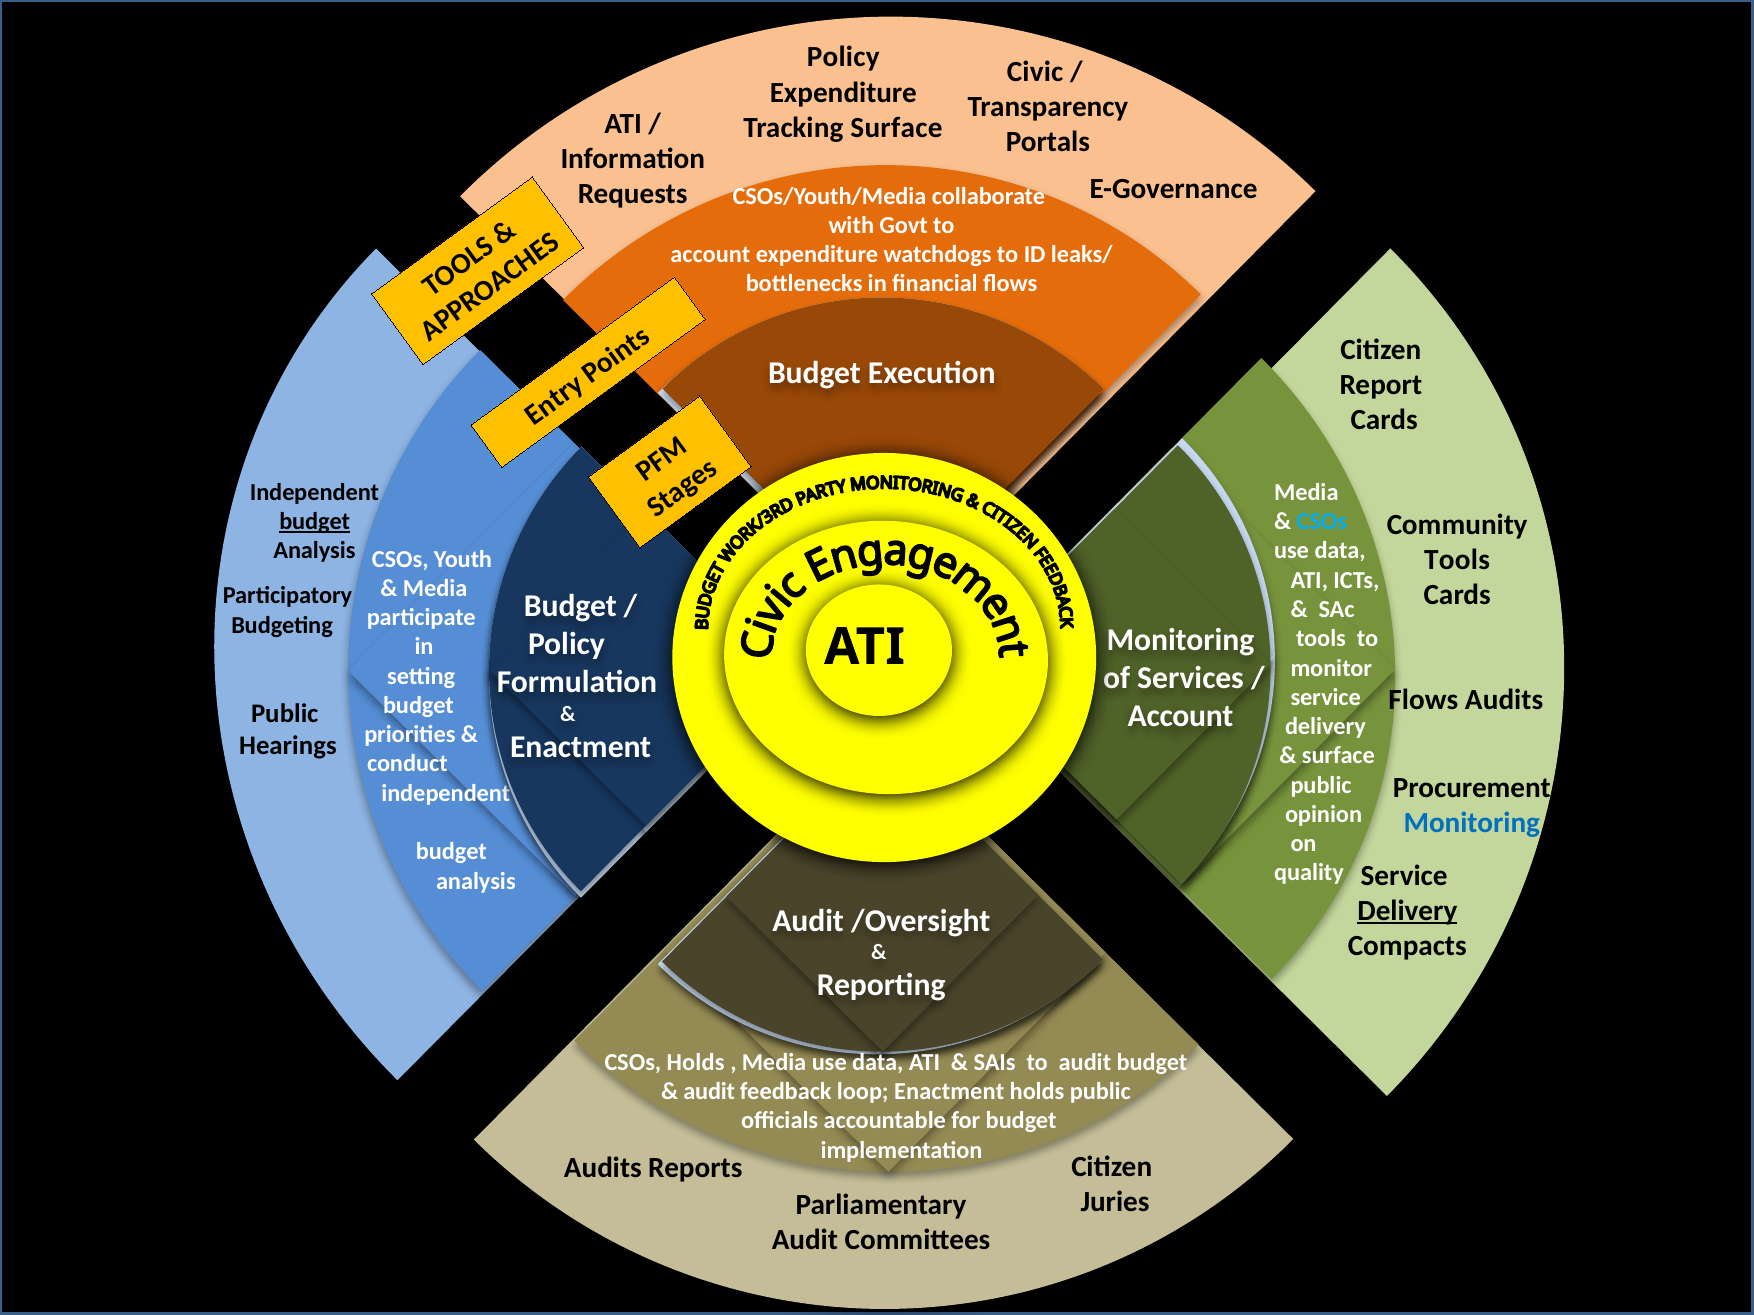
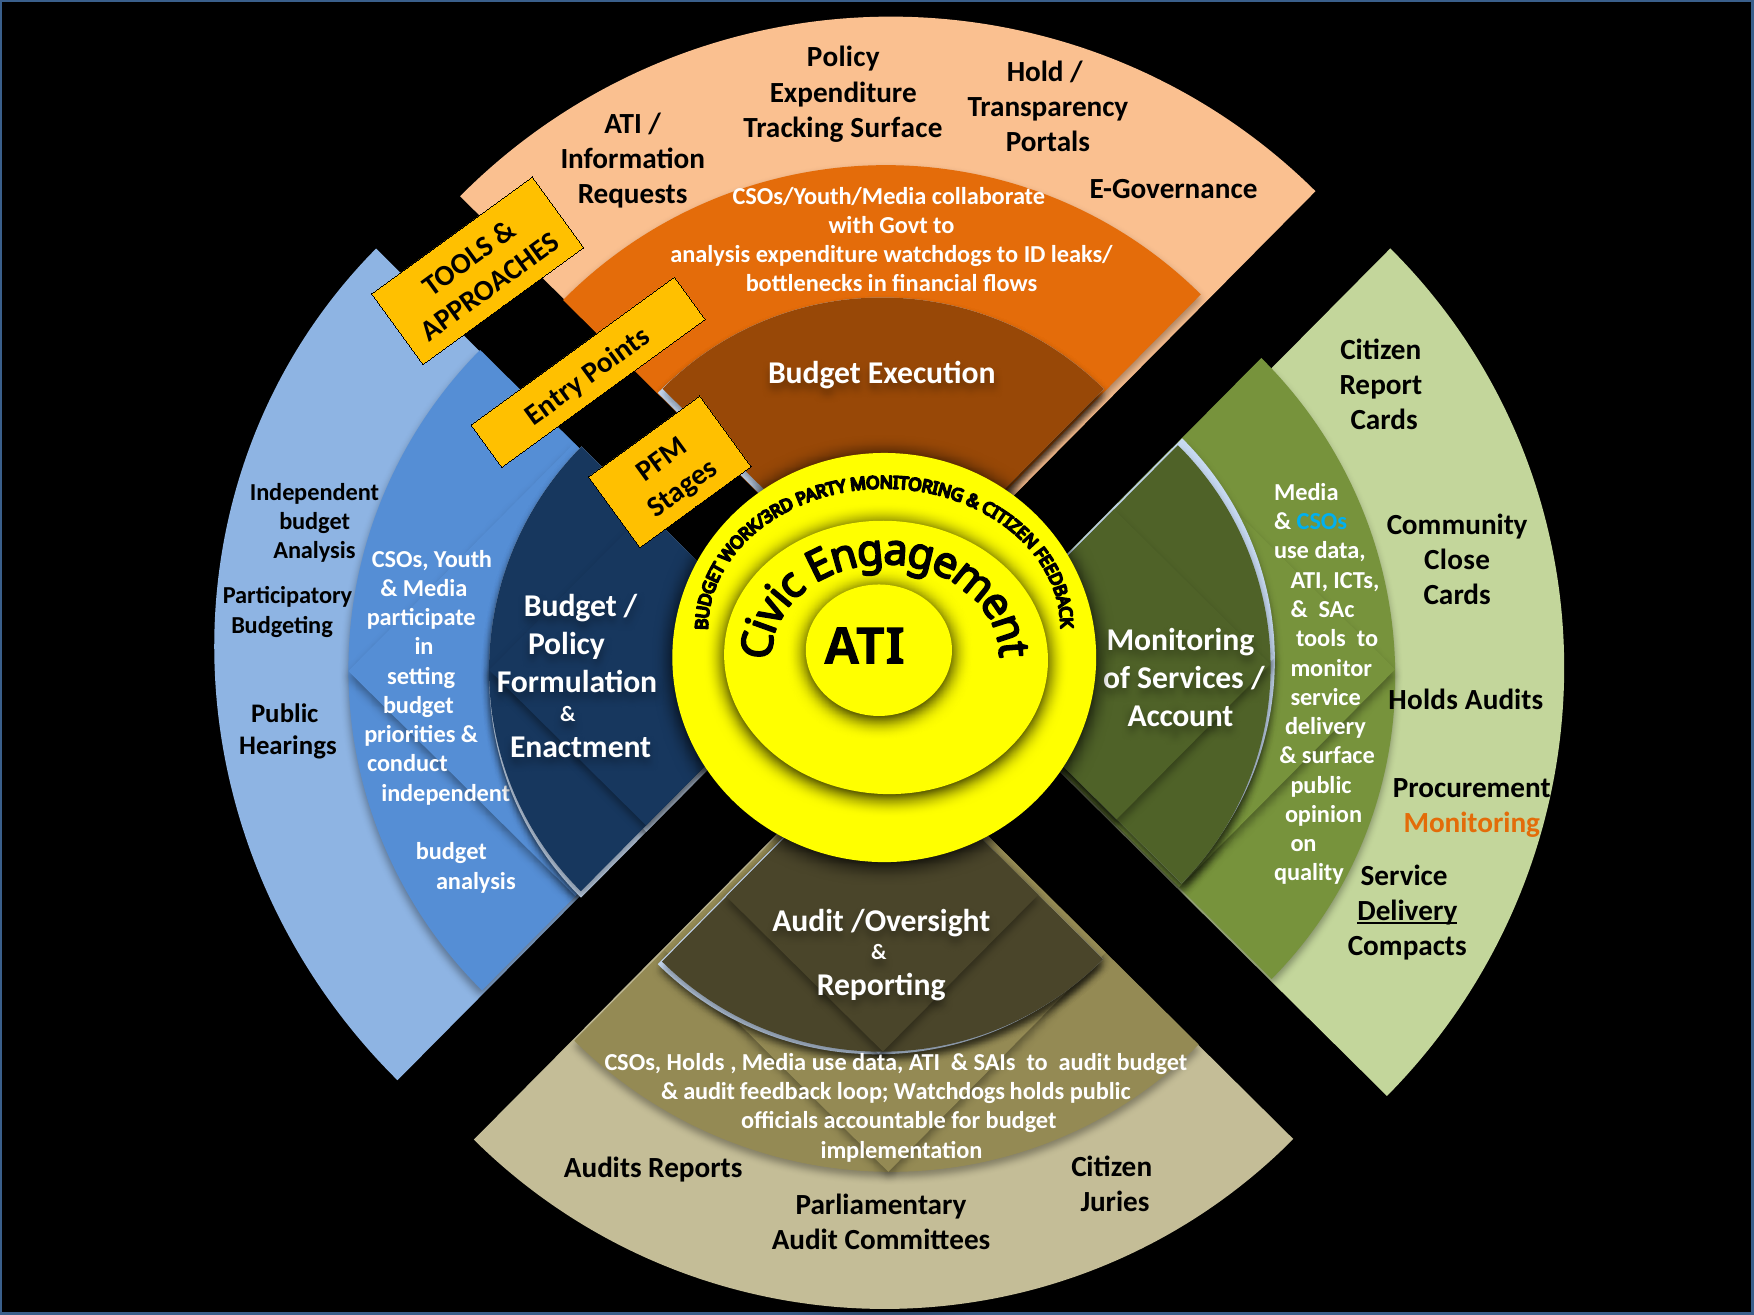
Civic: Civic -> Hold
account at (710, 255): account -> analysis
budget at (315, 522) underline: present -> none
Tools at (1457, 560): Tools -> Close
Flows at (1423, 701): Flows -> Holds
Monitoring at (1472, 823) colour: blue -> orange
loop Enactment: Enactment -> Watchdogs
